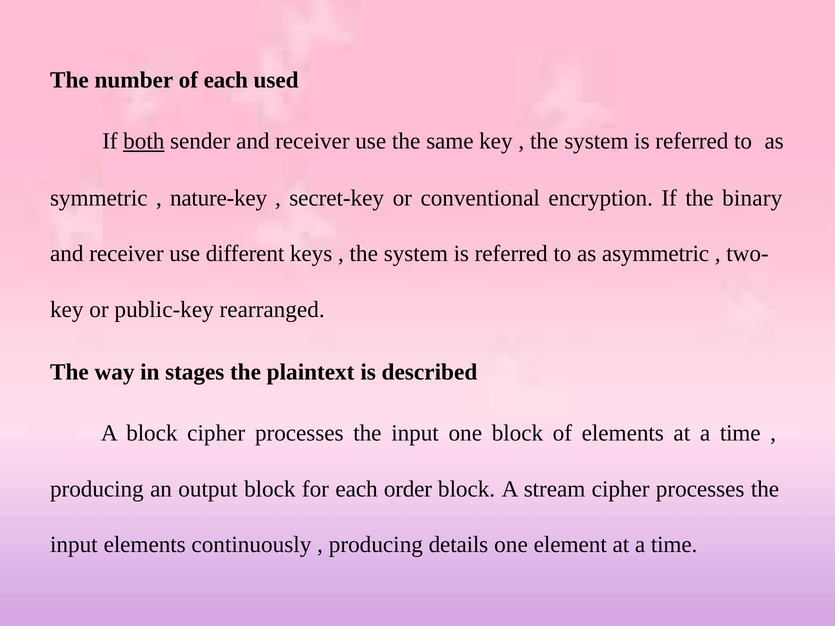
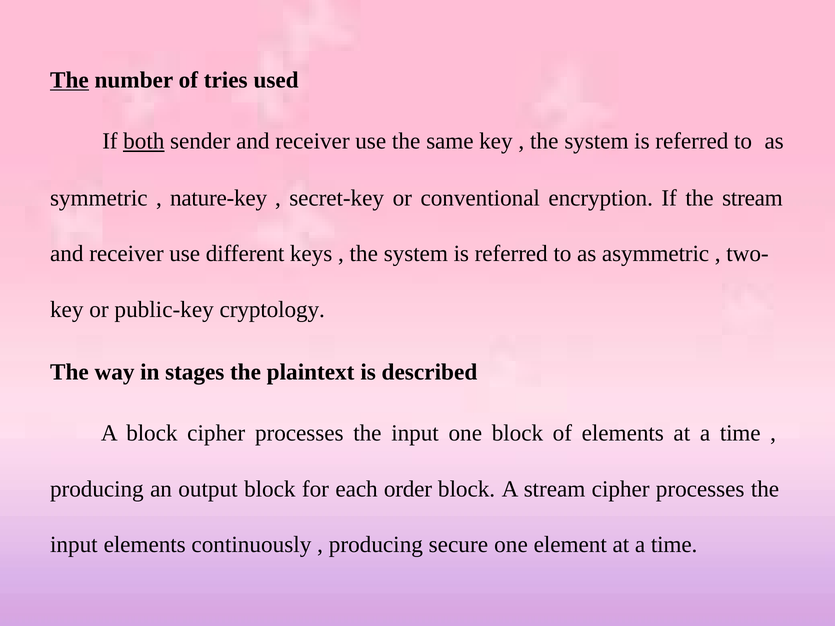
The at (69, 80) underline: none -> present
of each: each -> tries
the binary: binary -> stream
rearranged: rearranged -> cryptology
details: details -> secure
